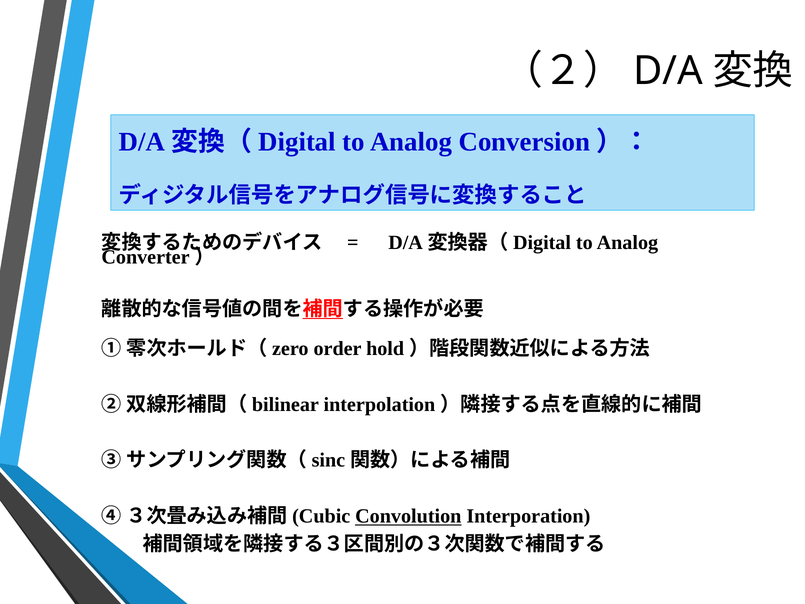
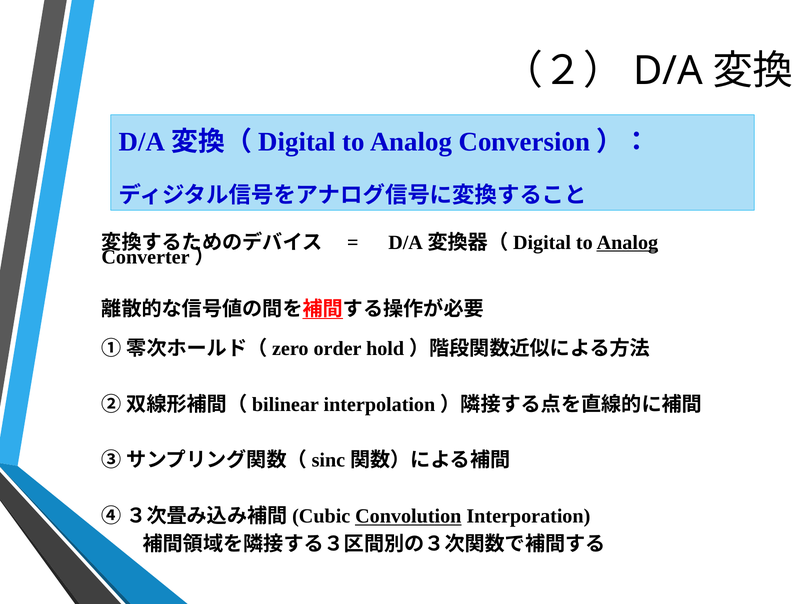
Analog at (627, 242) underline: none -> present
